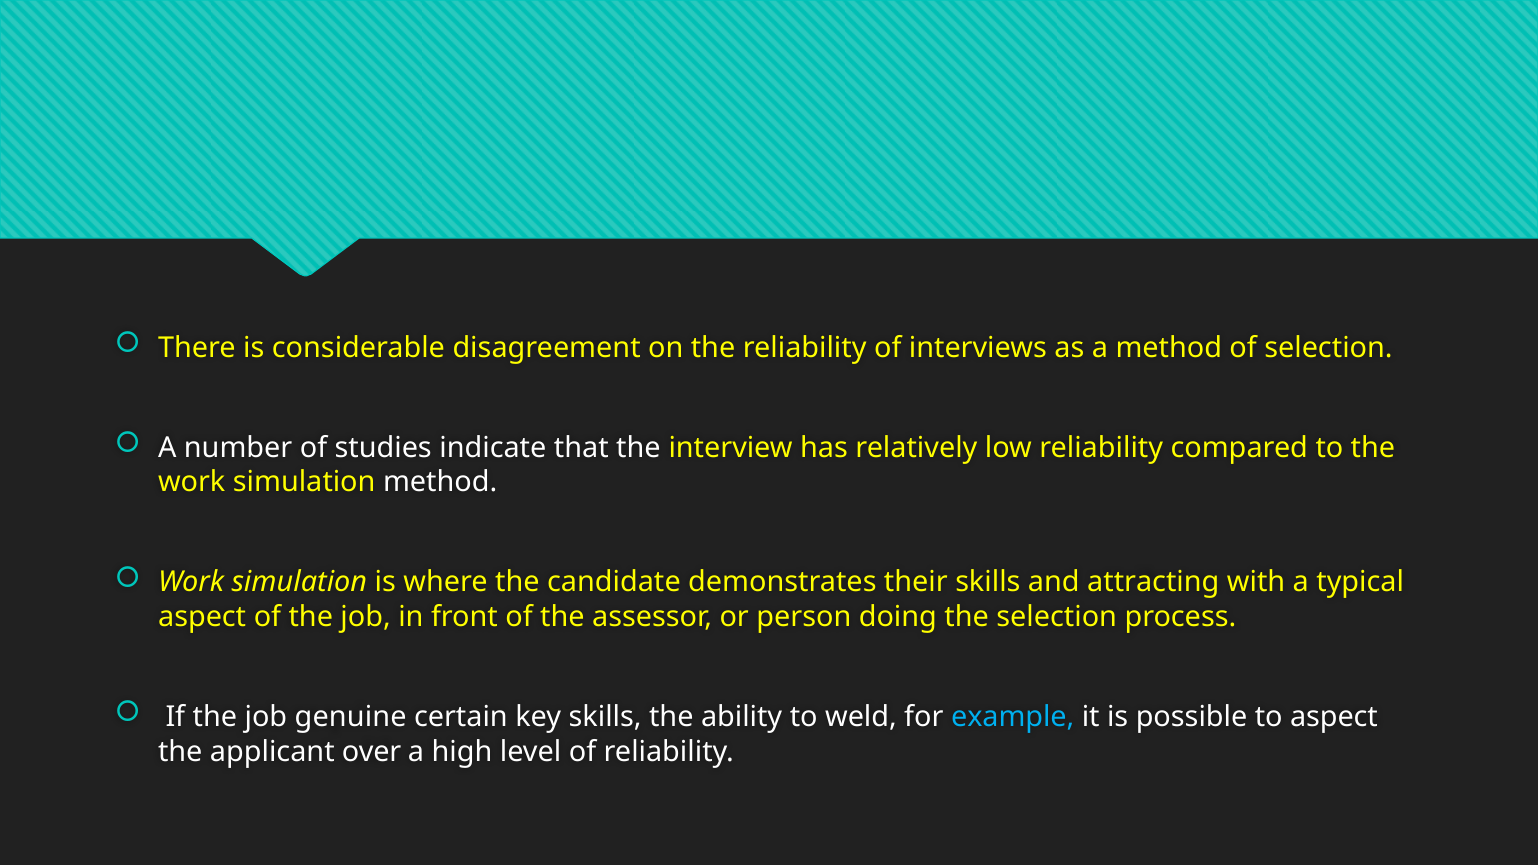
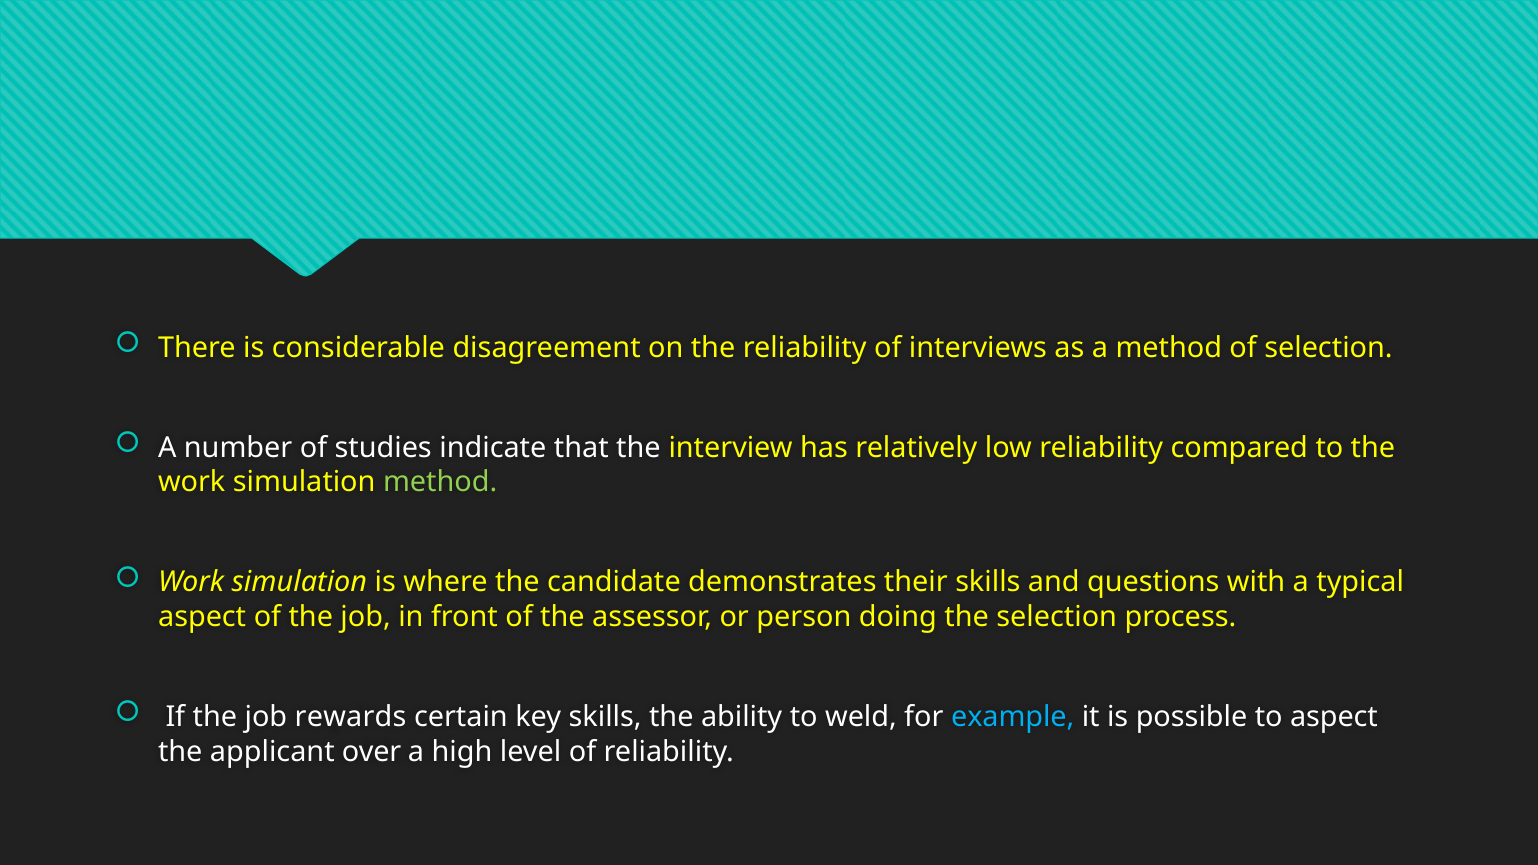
method at (440, 482) colour: white -> light green
attracting: attracting -> questions
genuine: genuine -> rewards
